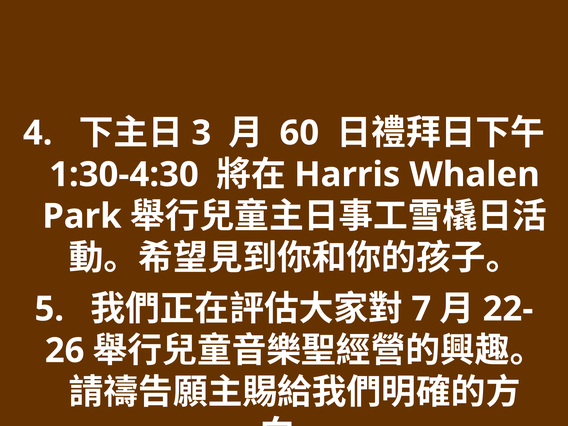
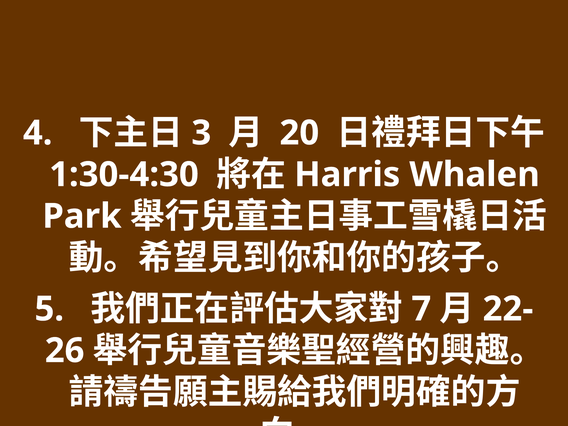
60: 60 -> 20
